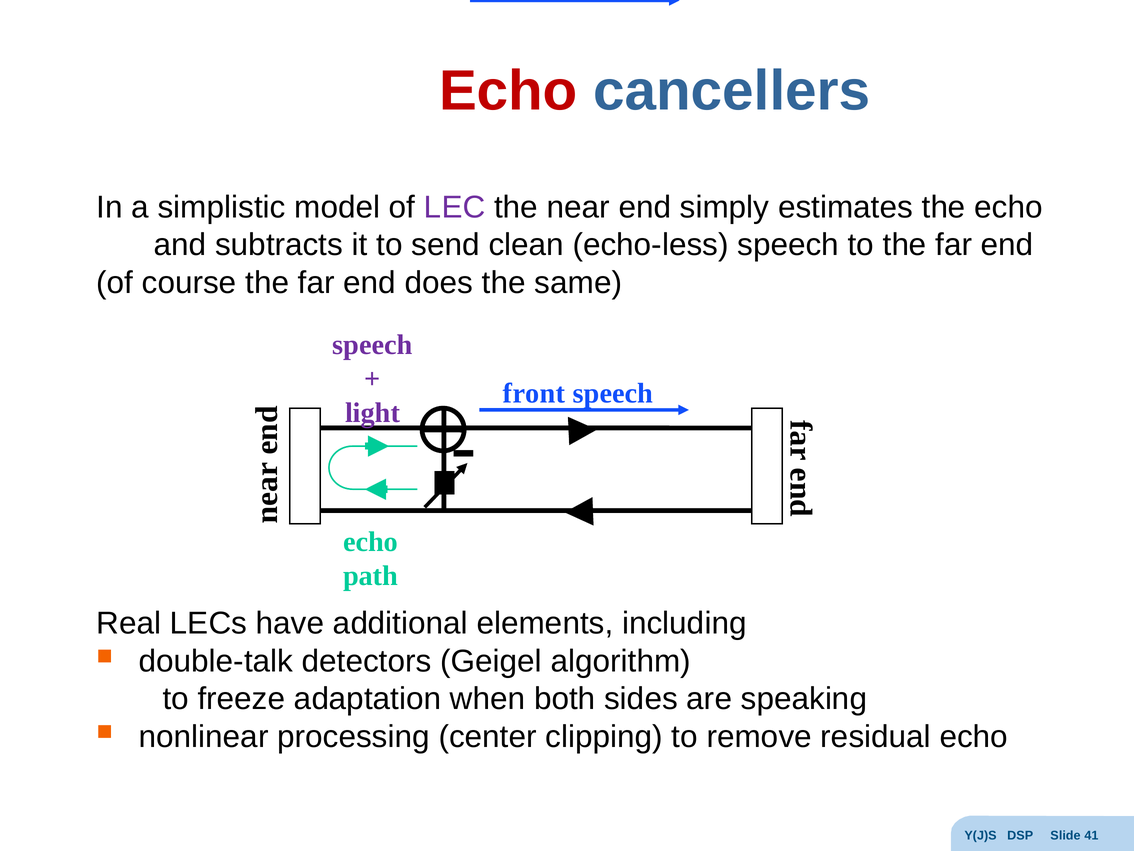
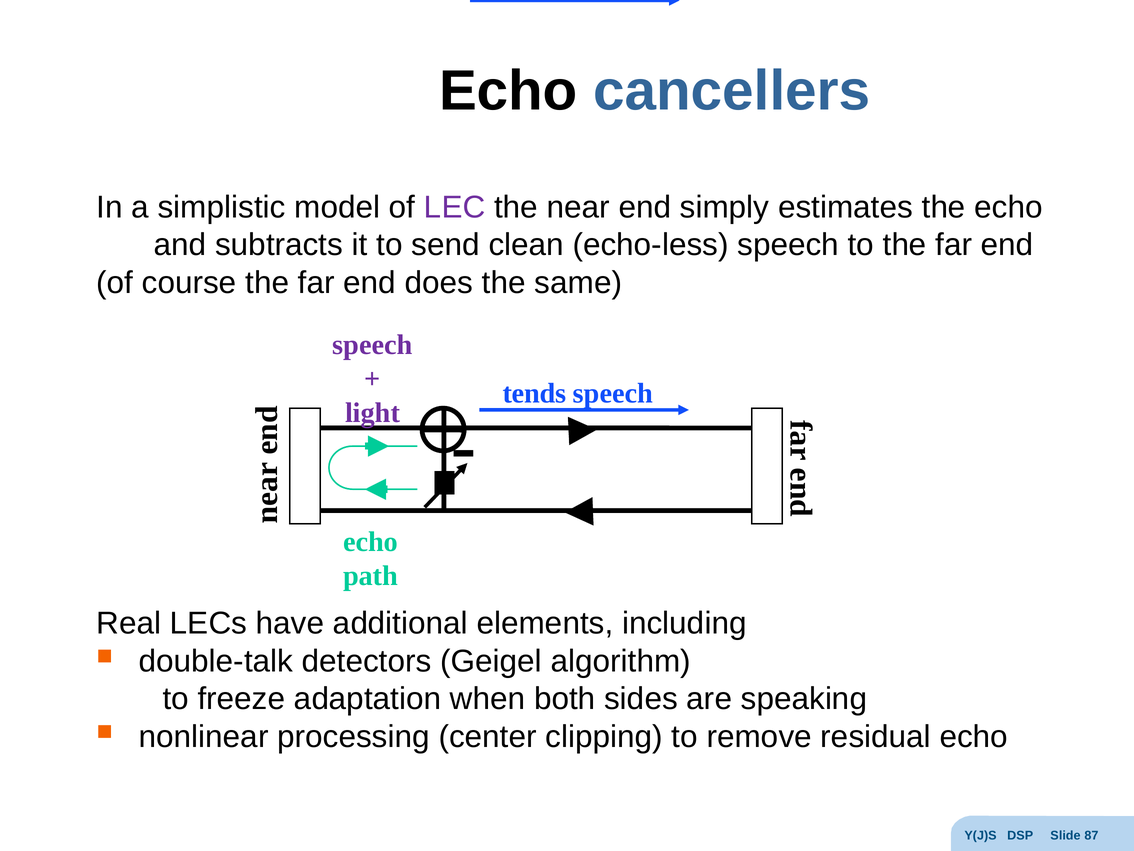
Echo at (508, 91) colour: red -> black
front: front -> tends
41: 41 -> 87
